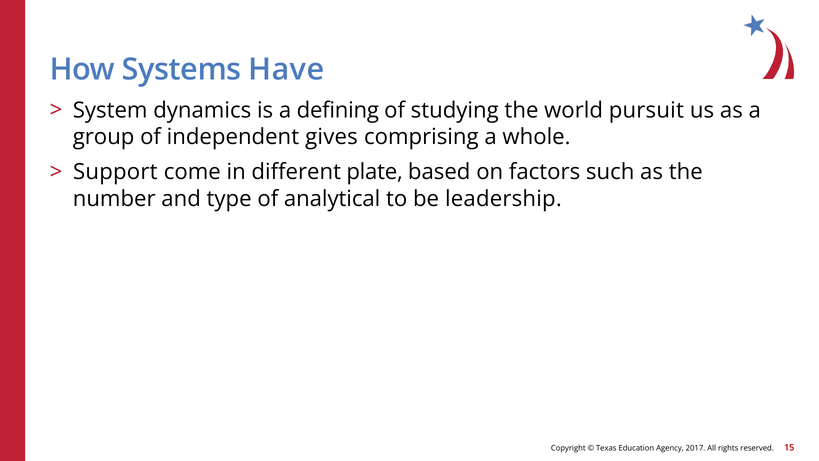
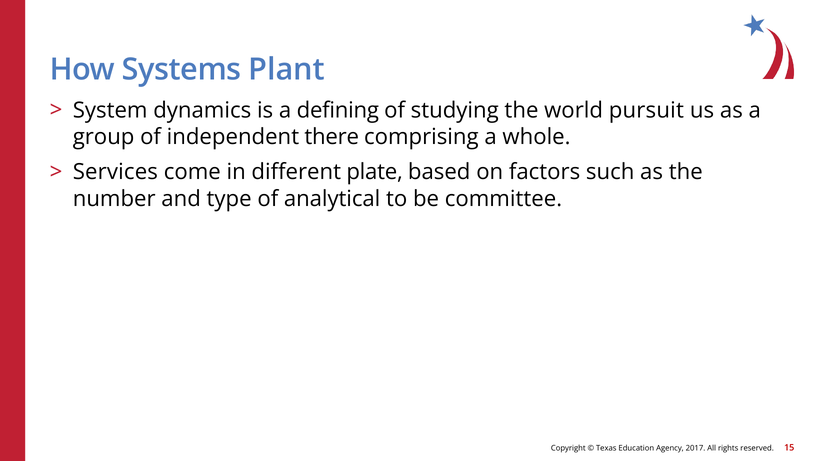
Have: Have -> Plant
gives: gives -> there
Support: Support -> Services
leadership: leadership -> committee
